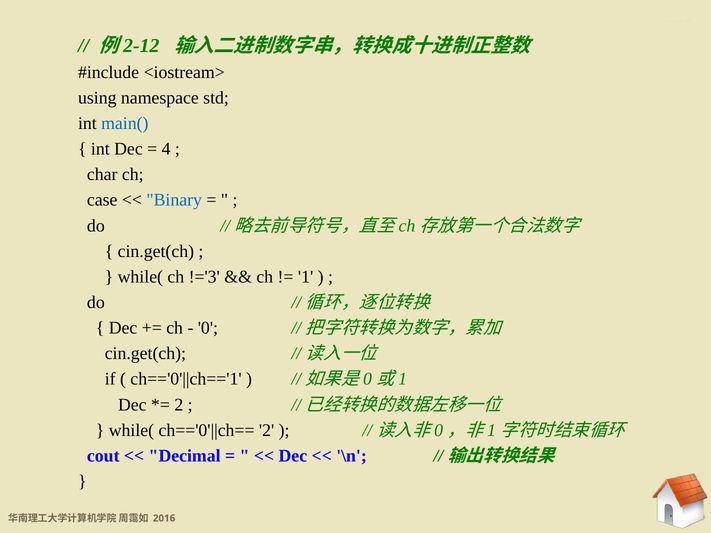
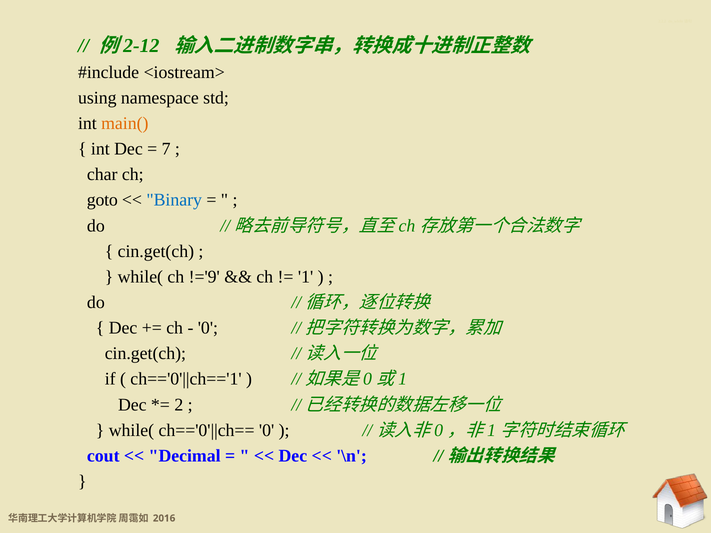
main( colour: blue -> orange
4: 4 -> 7
case: case -> goto
!='3: !='3 -> !='9
2 at (267, 430): 2 -> 0
